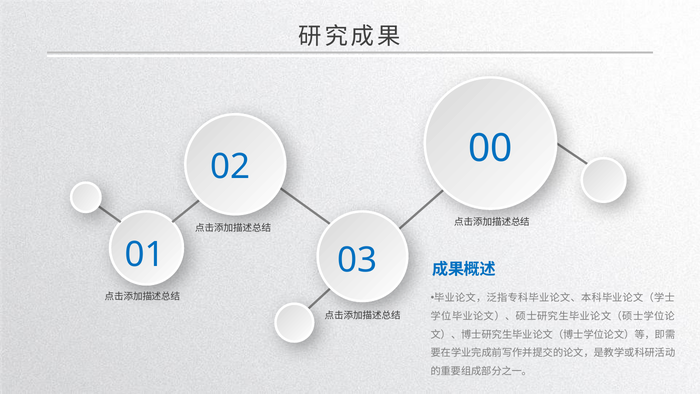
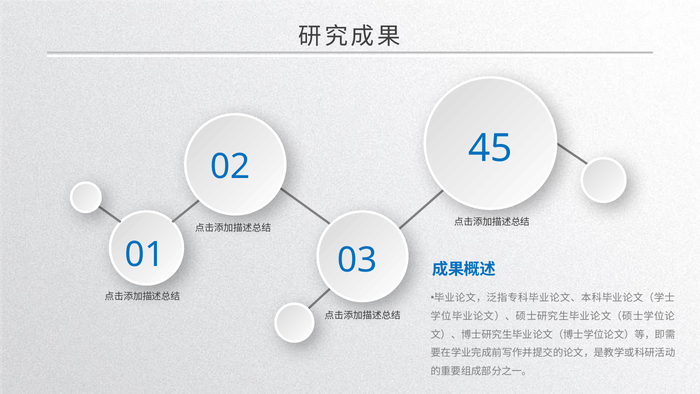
00: 00 -> 45
